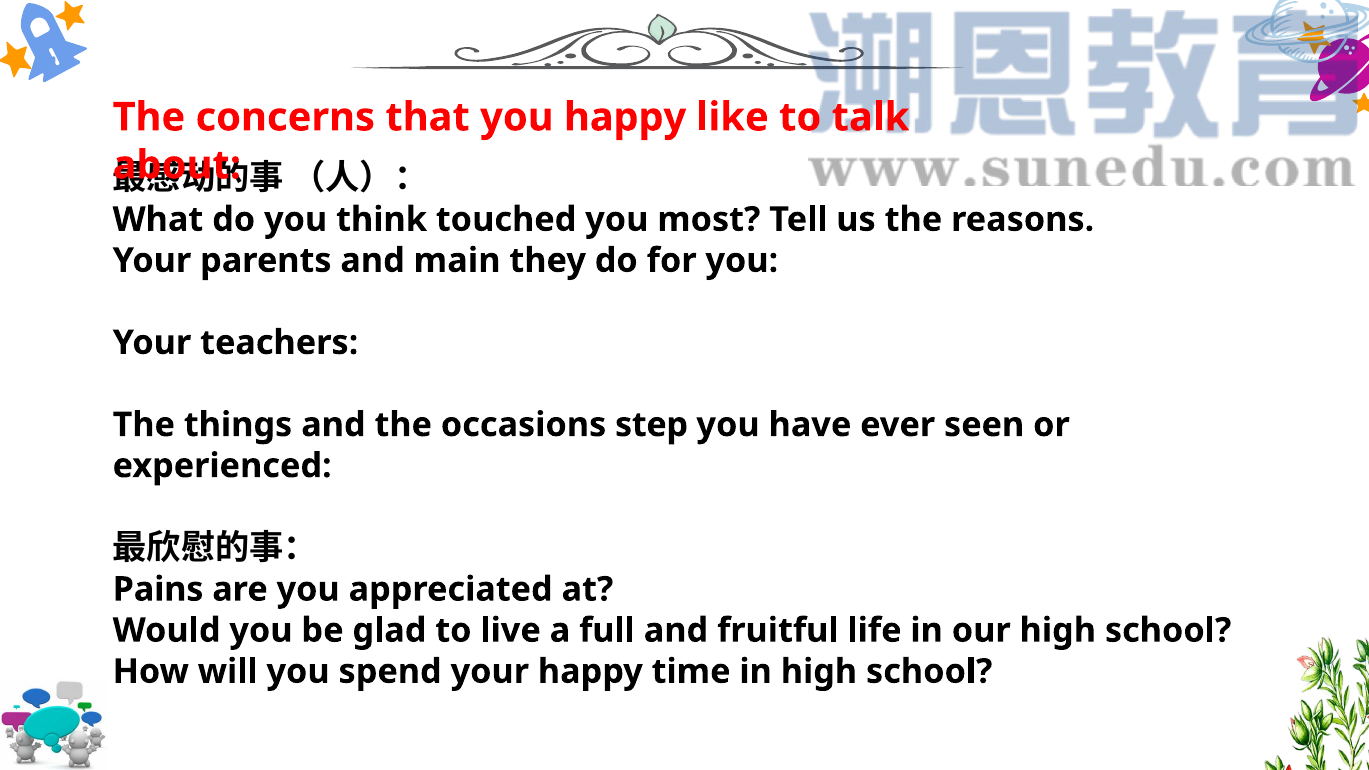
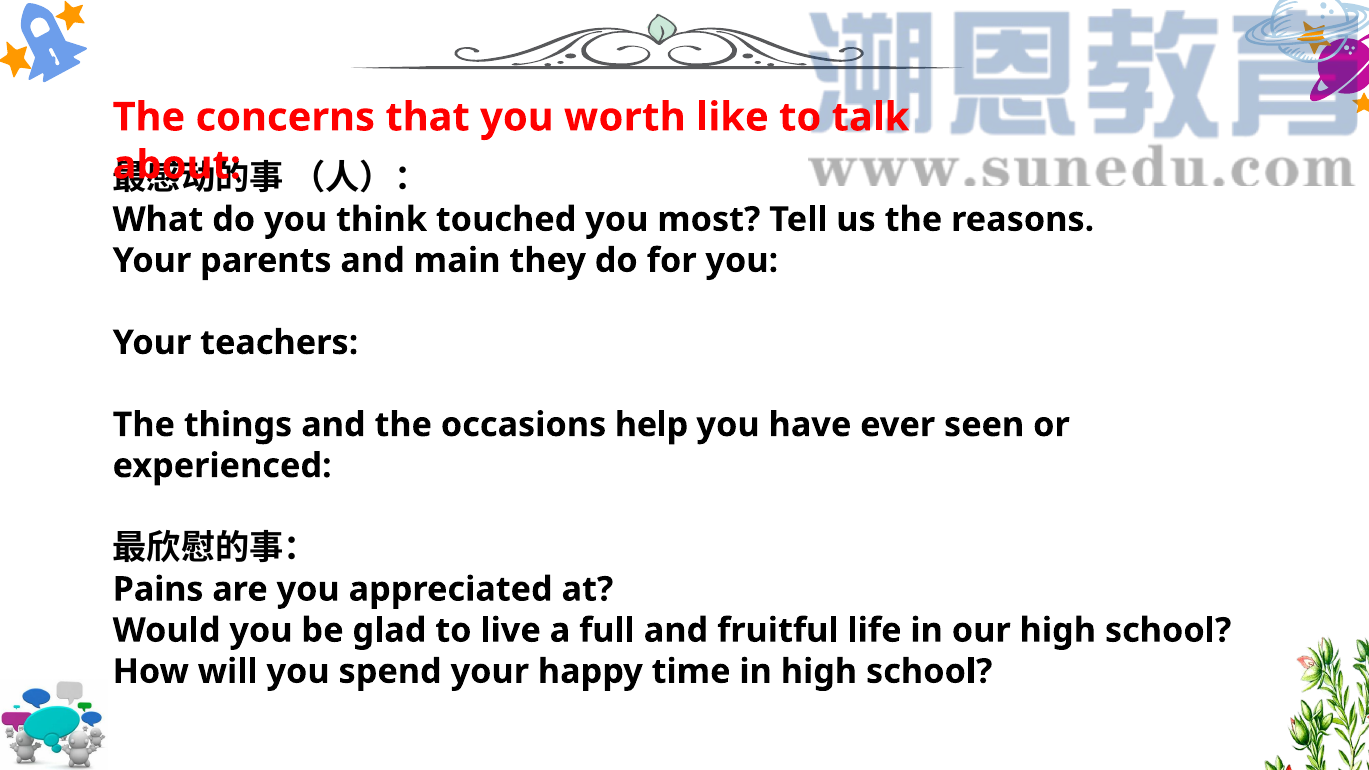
you happy: happy -> worth
step: step -> help
